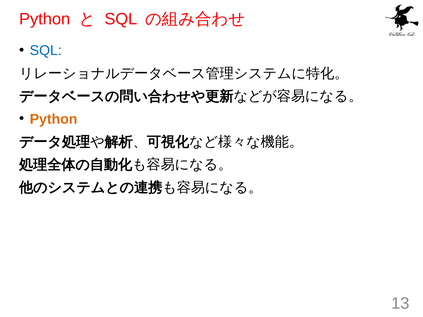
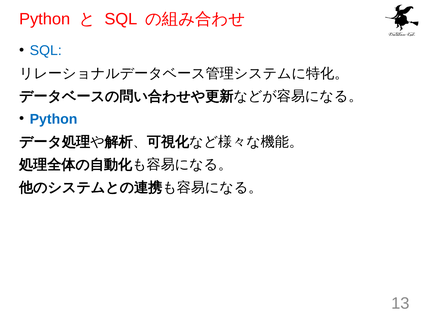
Python at (54, 119) colour: orange -> blue
